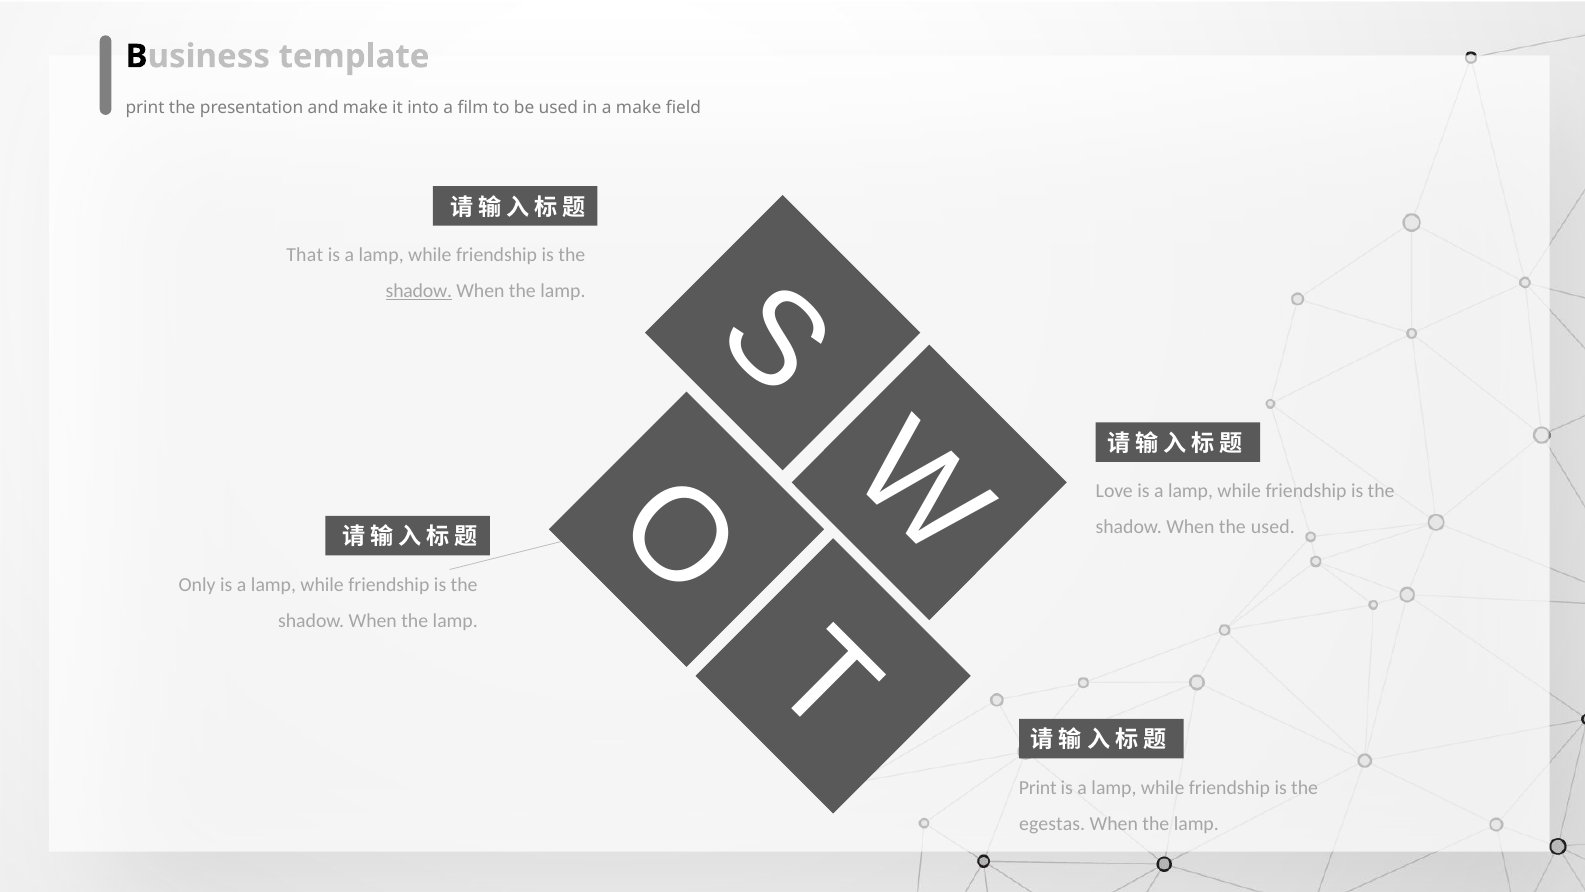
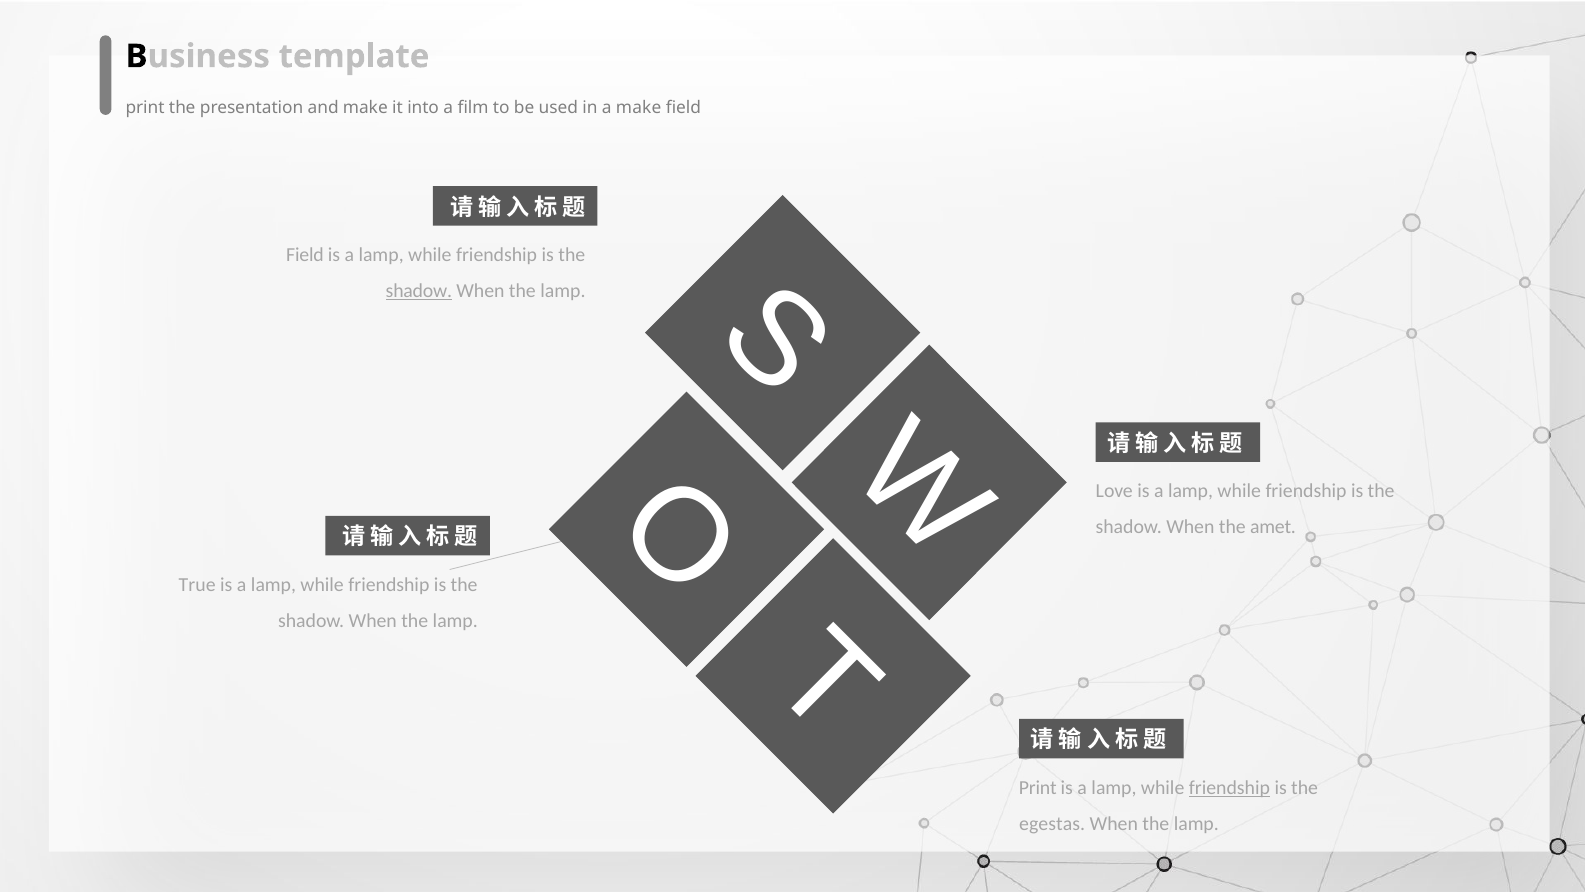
That at (305, 255): That -> Field
the used: used -> amet
Only: Only -> True
friendship at (1229, 788) underline: none -> present
